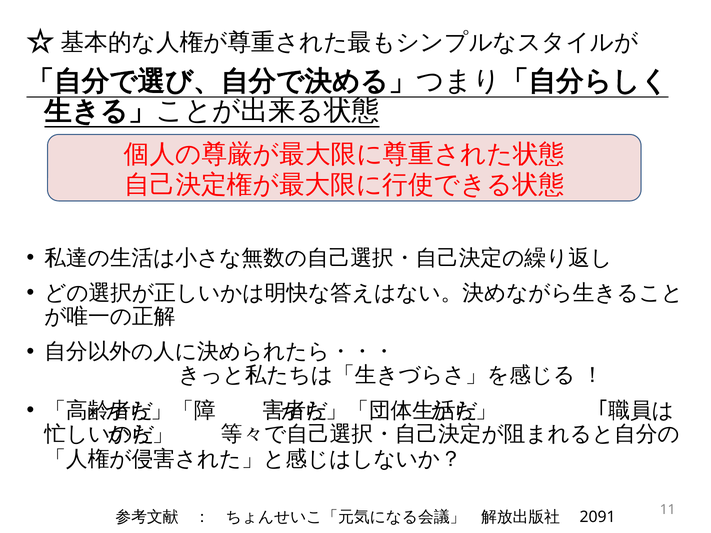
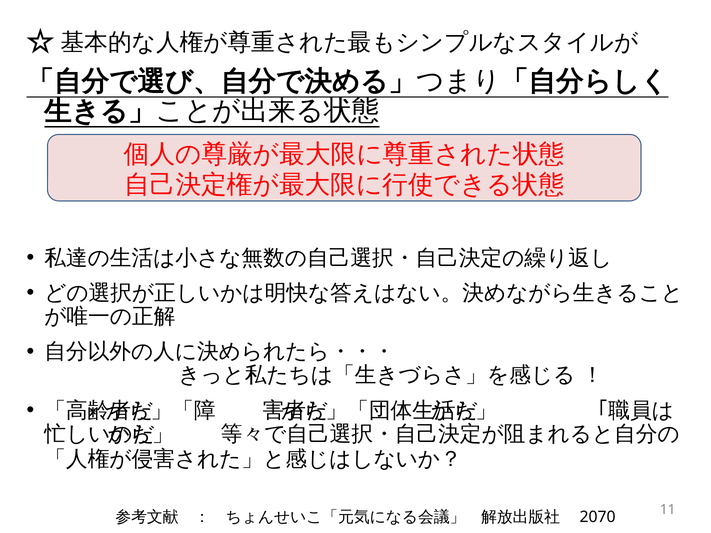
2091: 2091 -> 2070
